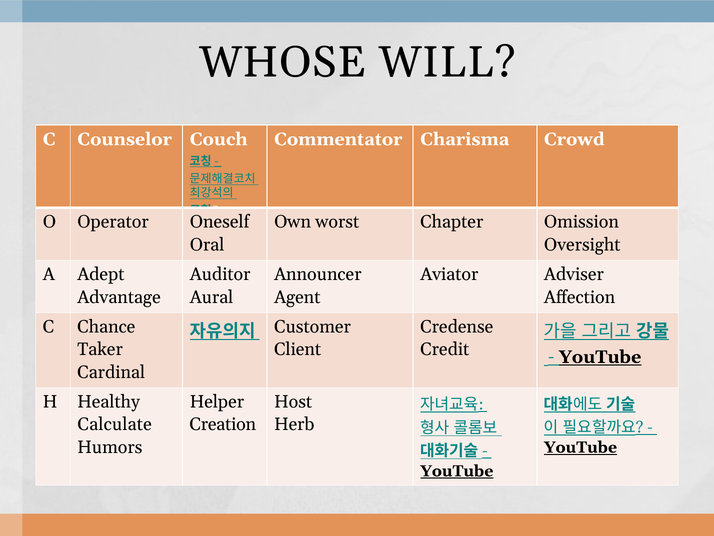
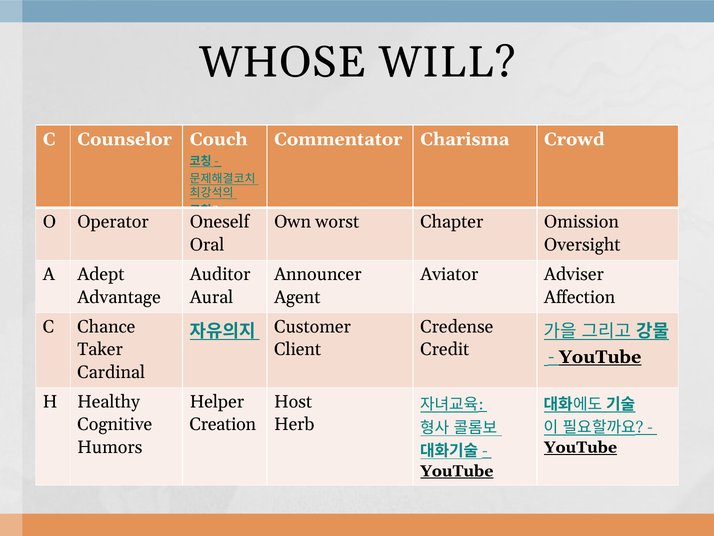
Calculate: Calculate -> Cognitive
